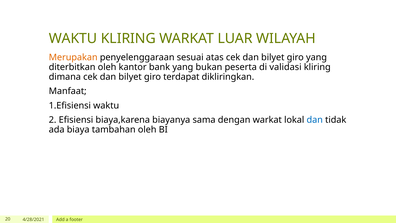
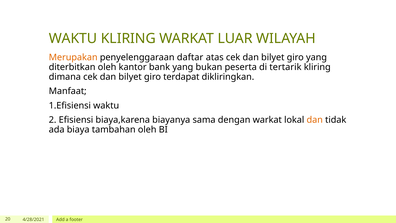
sesuai: sesuai -> daftar
validasi: validasi -> tertarik
dan at (315, 120) colour: blue -> orange
